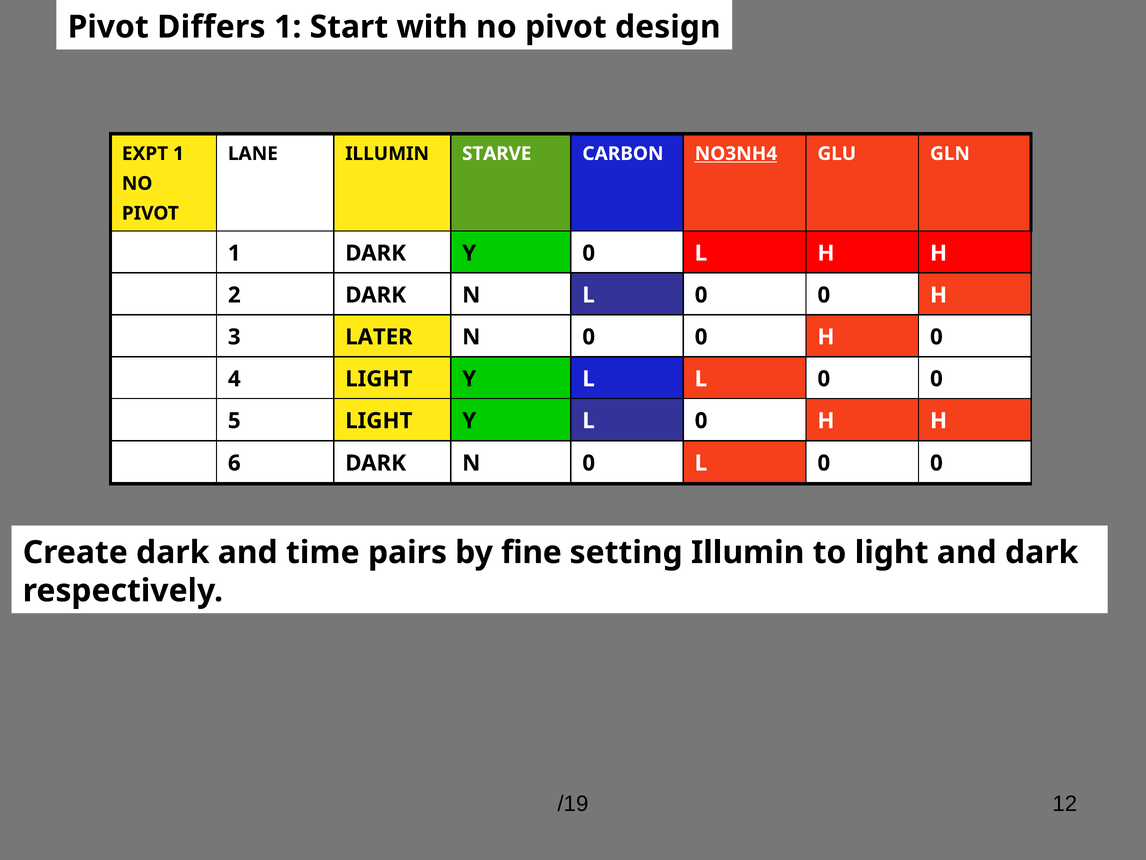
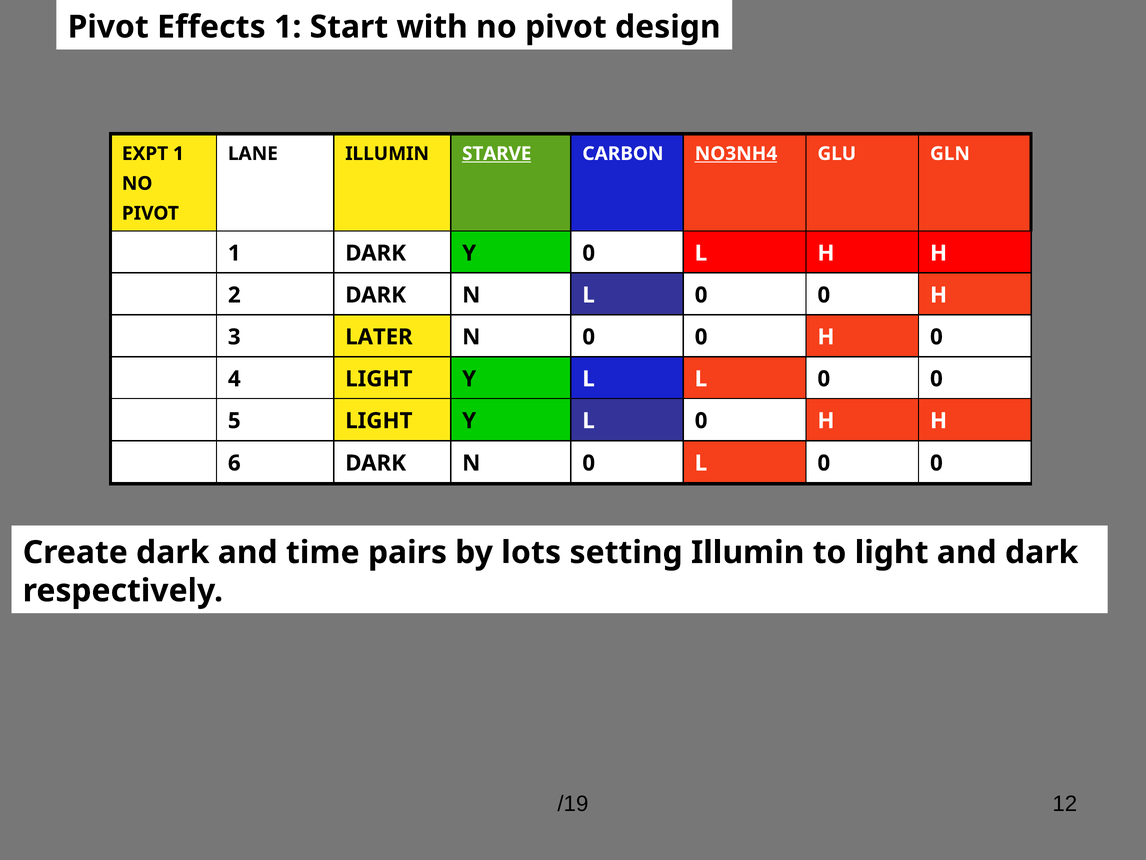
Differs: Differs -> Effects
STARVE underline: none -> present
fine: fine -> lots
